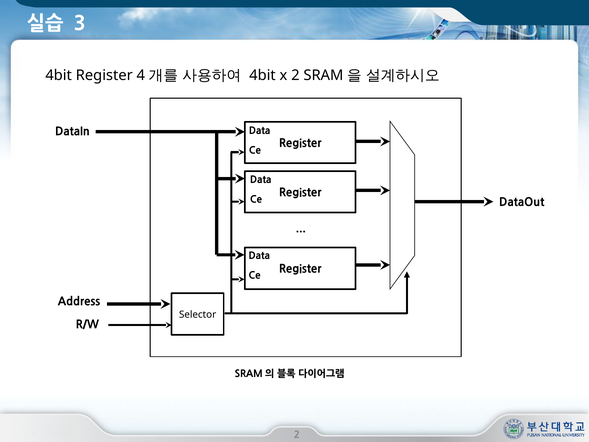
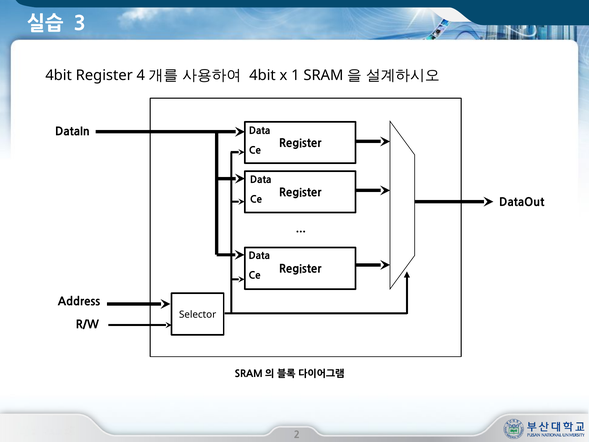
x 2: 2 -> 1
